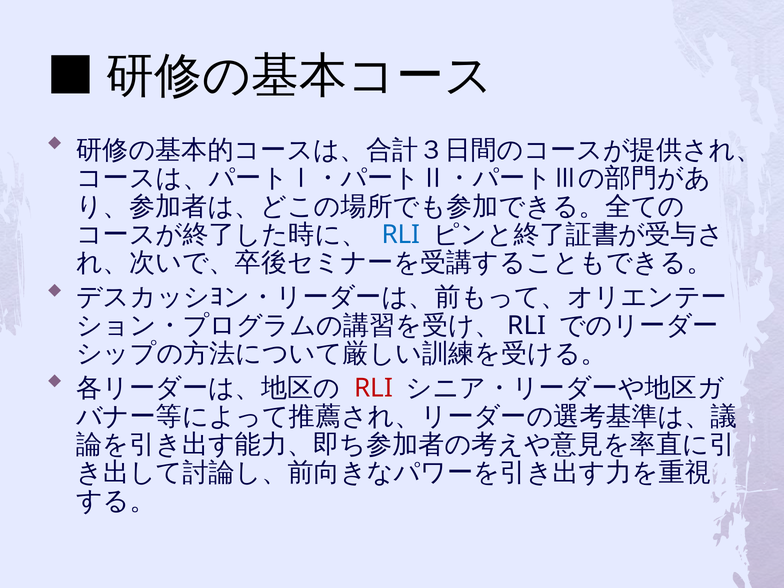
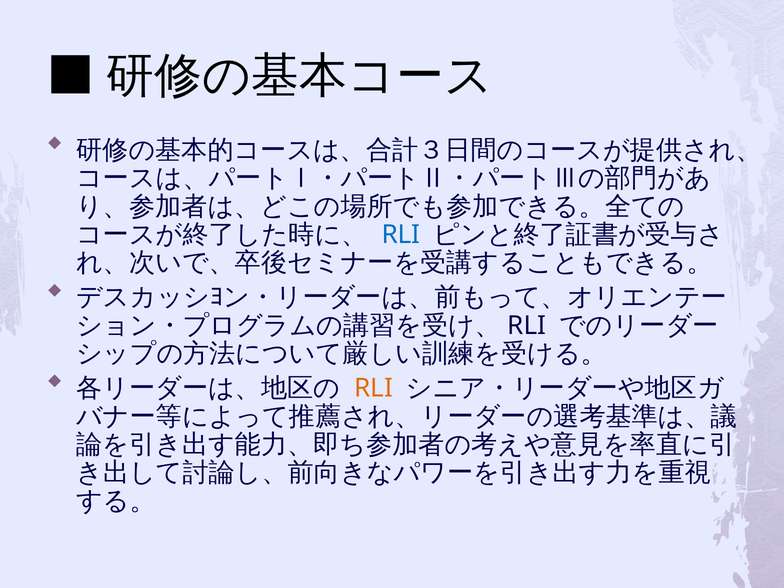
RLI at (374, 388) colour: red -> orange
